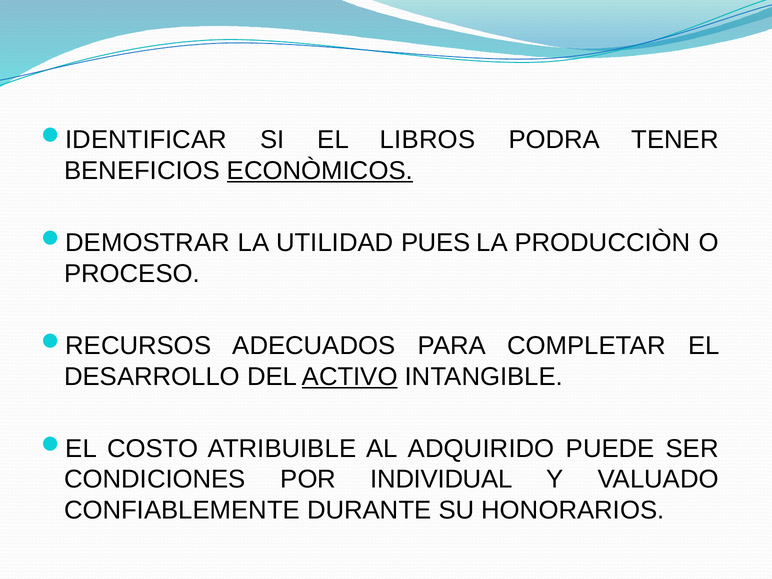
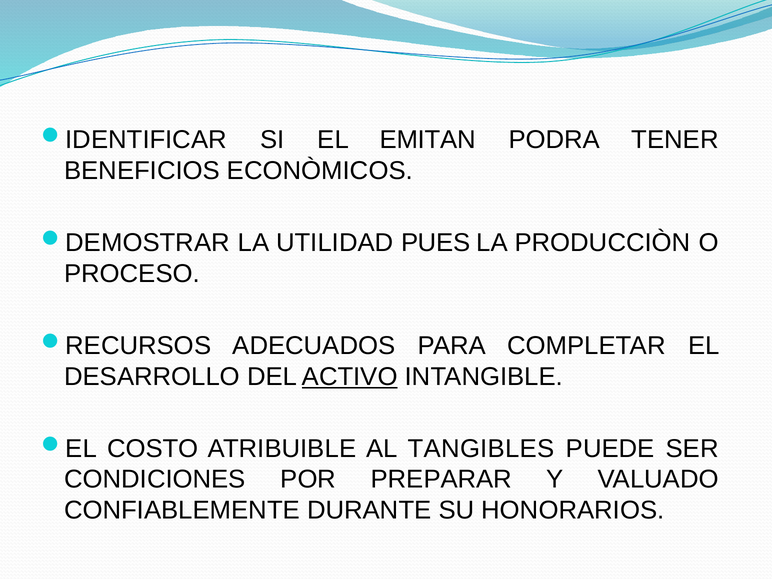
LIBROS: LIBROS -> EMITAN
ECONÒMICOS underline: present -> none
ADQUIRIDO: ADQUIRIDO -> TANGIBLES
INDIVIDUAL: INDIVIDUAL -> PREPARAR
